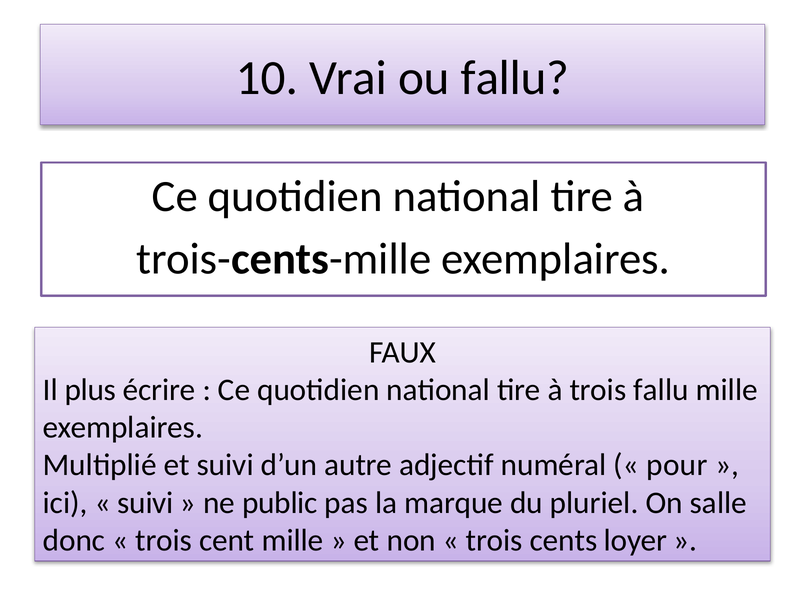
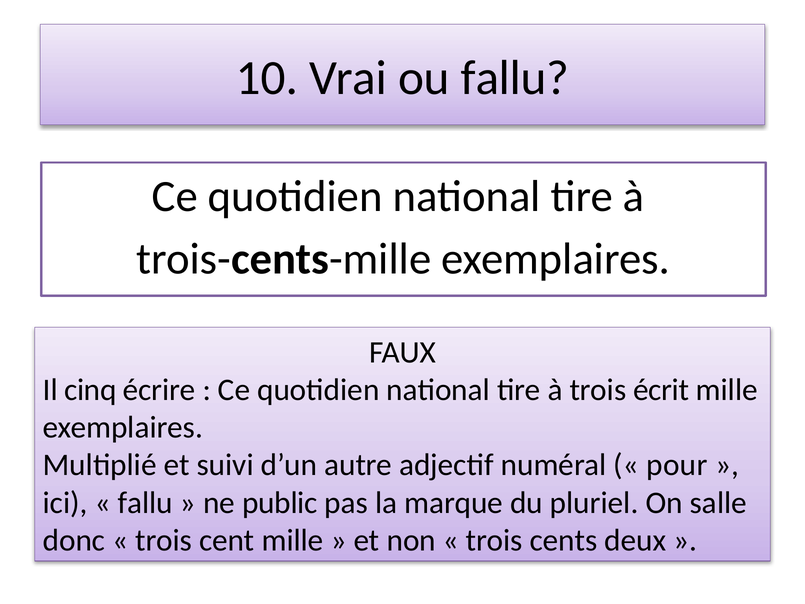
plus: plus -> cinq
trois fallu: fallu -> écrit
suivi at (145, 502): suivi -> fallu
loyer: loyer -> deux
